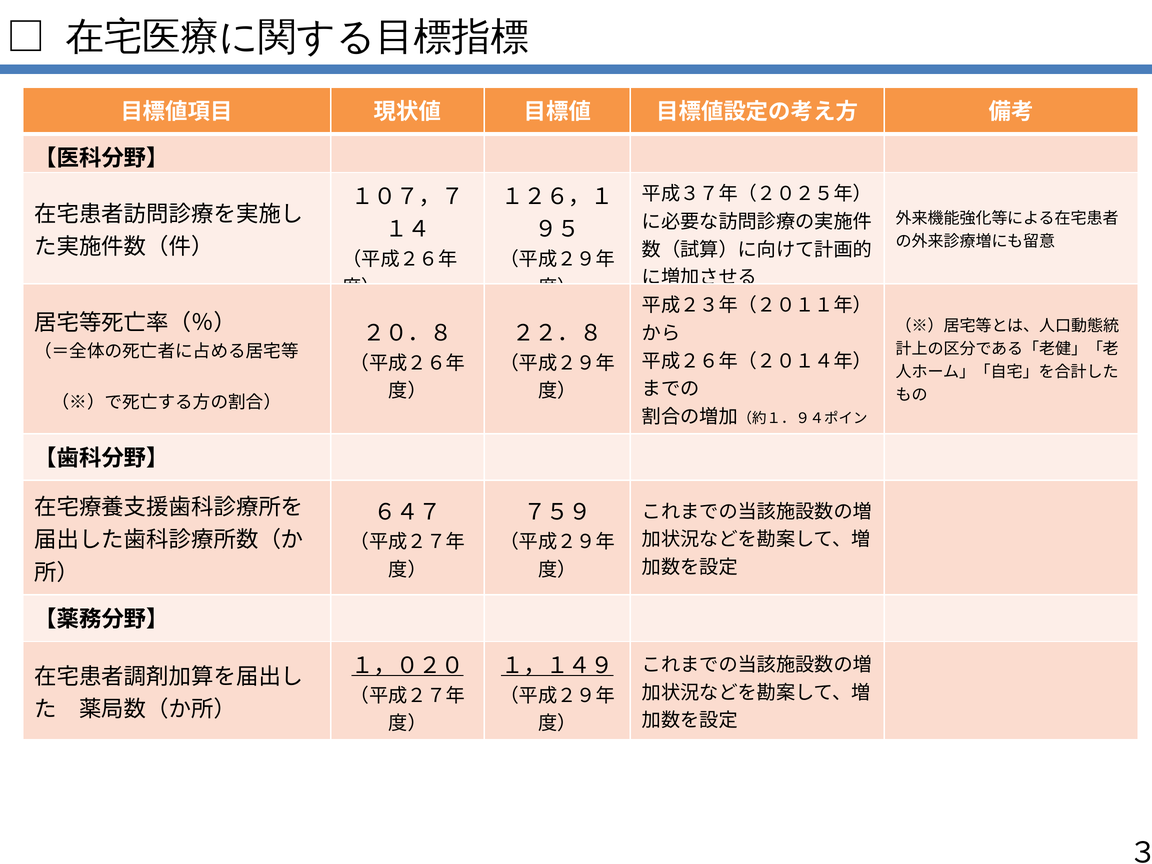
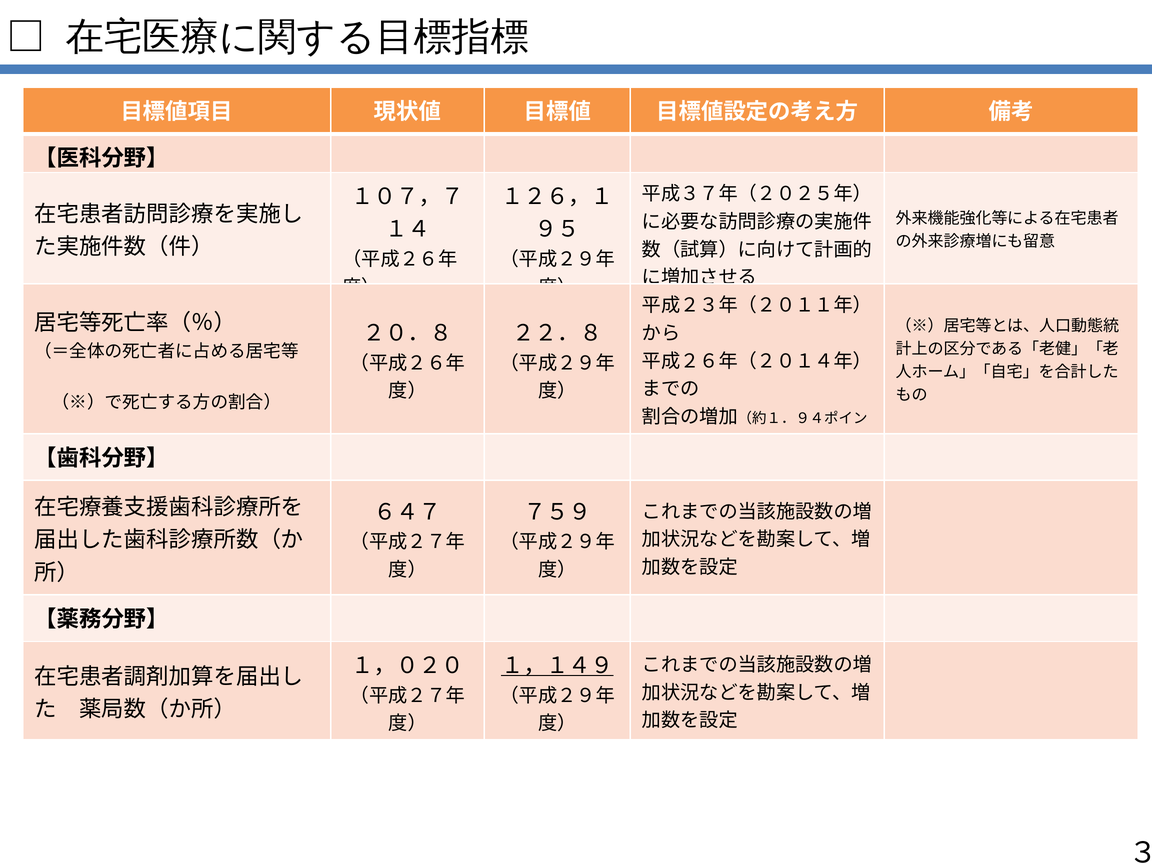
１，０２０ underline: present -> none
